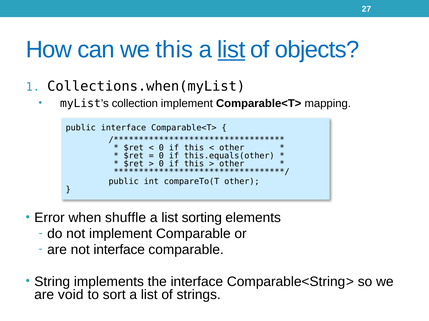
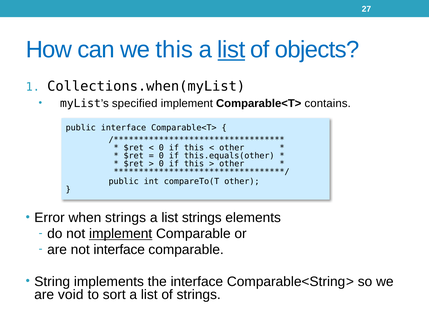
collection: collection -> specified
mapping: mapping -> contains
when shuffle: shuffle -> strings
list sorting: sorting -> strings
implement at (121, 234) underline: none -> present
